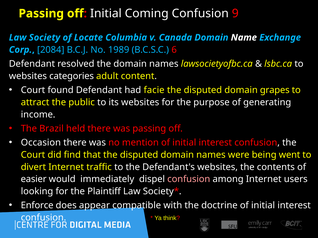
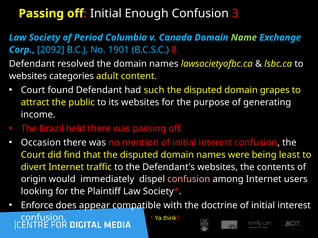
Coming: Coming -> Enough
9: 9 -> 3
Locate: Locate -> Period
Name colour: white -> light green
2084: 2084 -> 2092
1989: 1989 -> 1901
6: 6 -> 8
facie: facie -> such
went: went -> least
easier: easier -> origin
